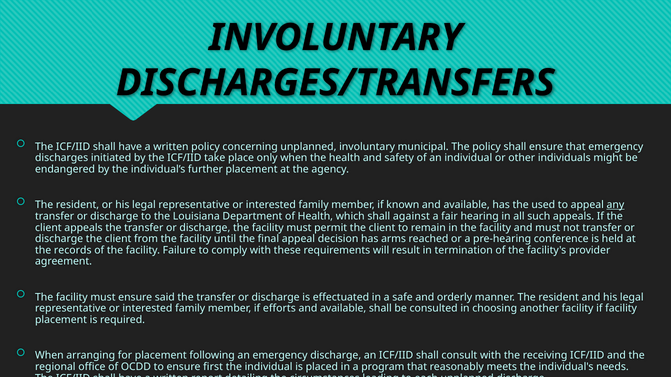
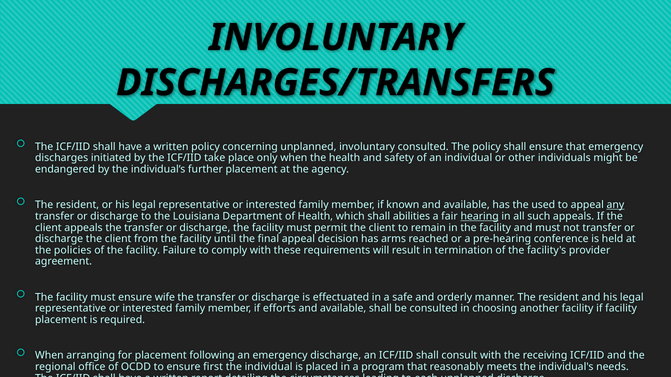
involuntary municipal: municipal -> consulted
against: against -> abilities
hearing underline: none -> present
records: records -> policies
said: said -> wife
